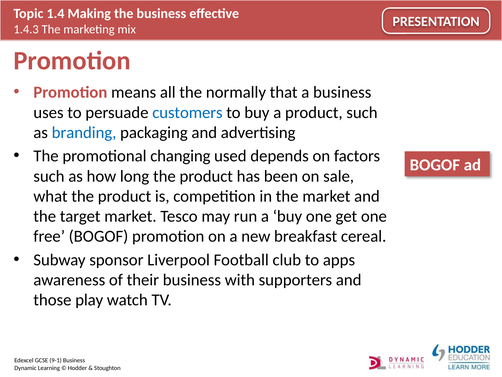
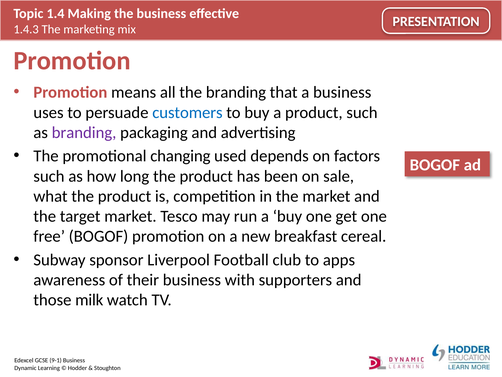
the normally: normally -> branding
branding at (84, 132) colour: blue -> purple
play: play -> milk
